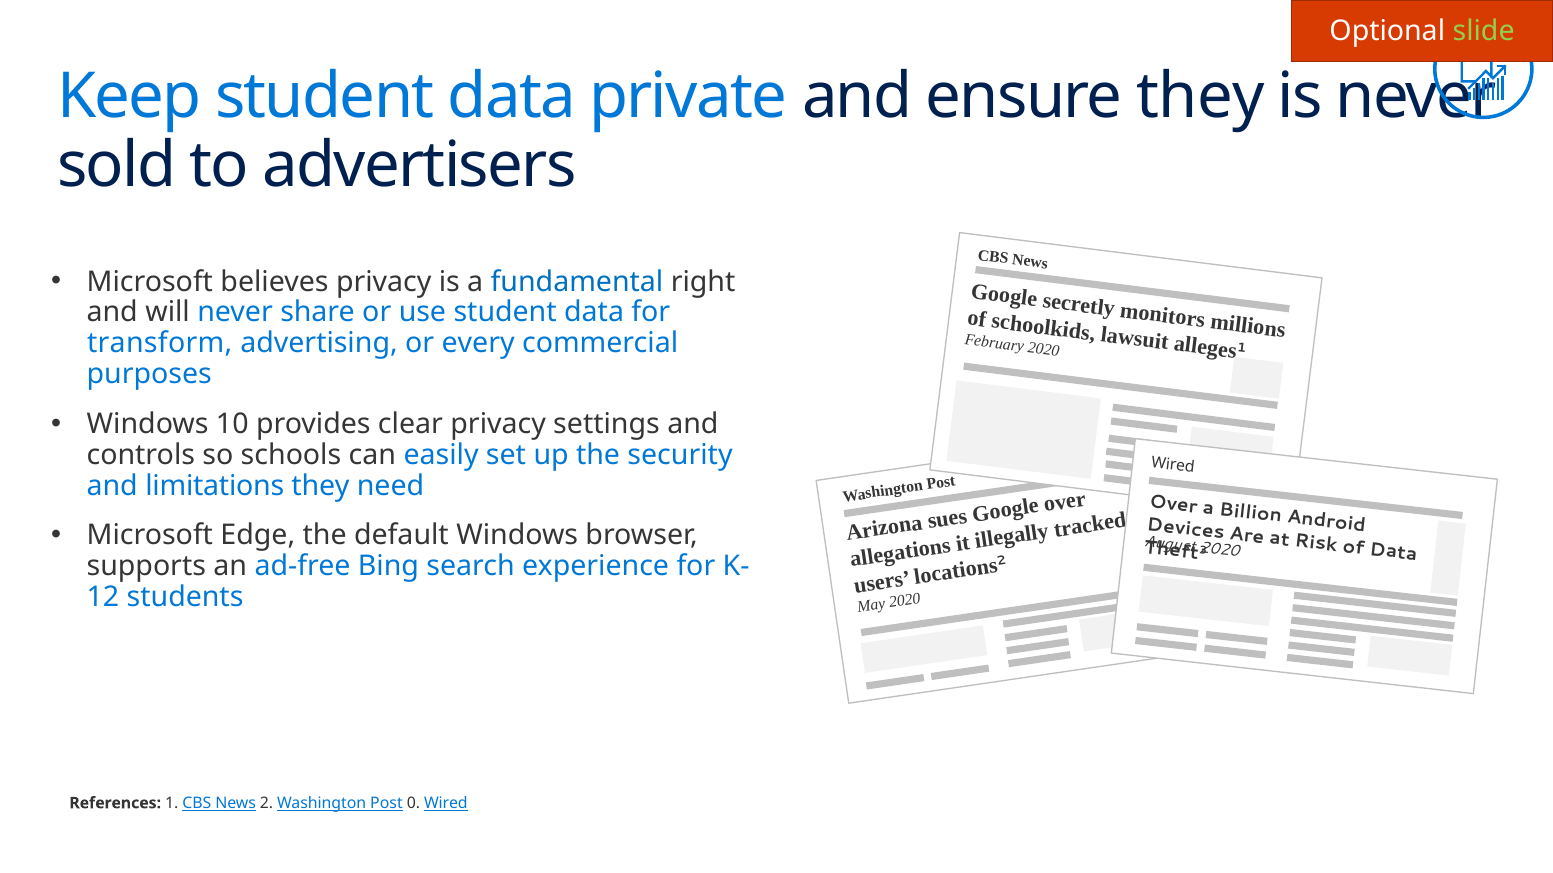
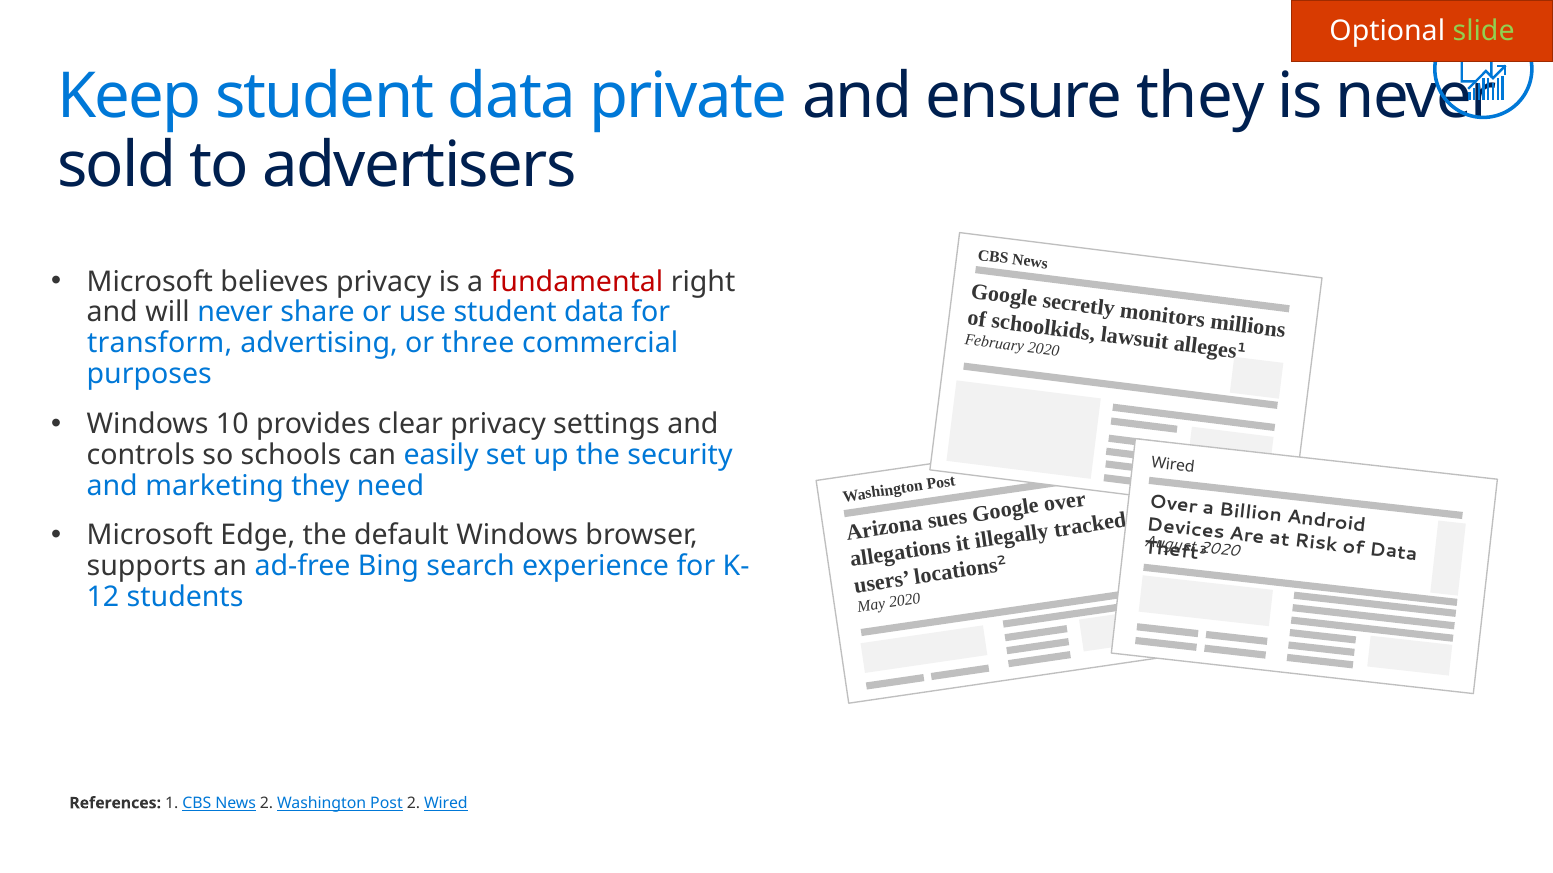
fundamental colour: blue -> red
every: every -> three
limitations: limitations -> marketing
Post 0: 0 -> 2
